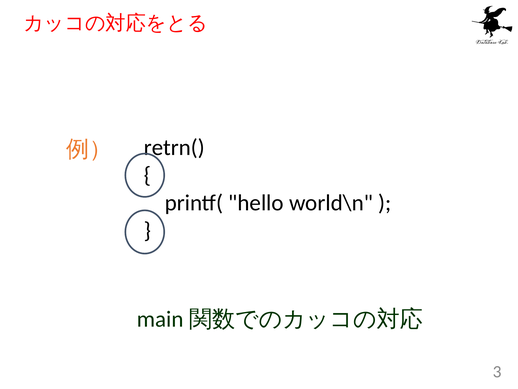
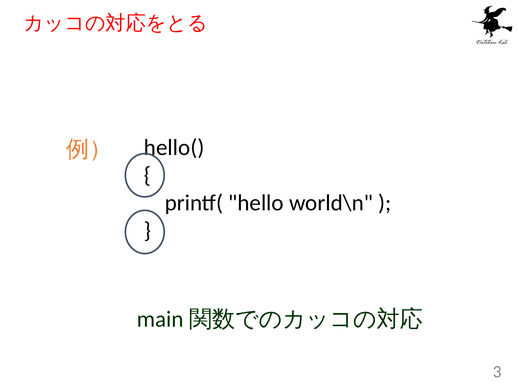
retrn(: retrn( -> hello(
